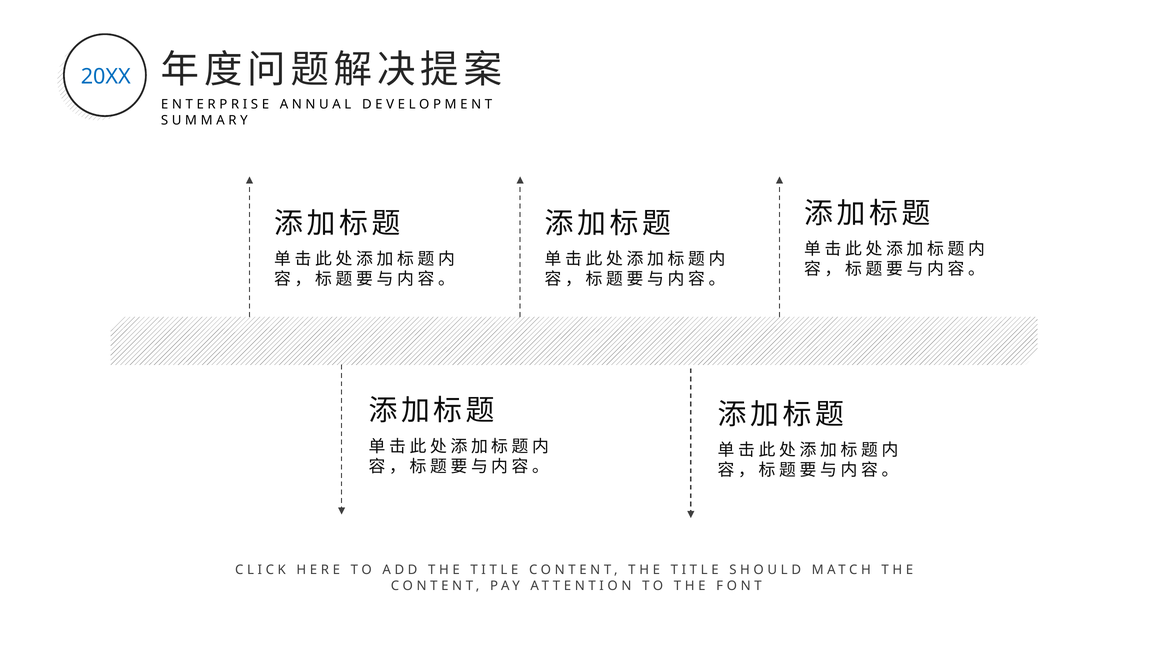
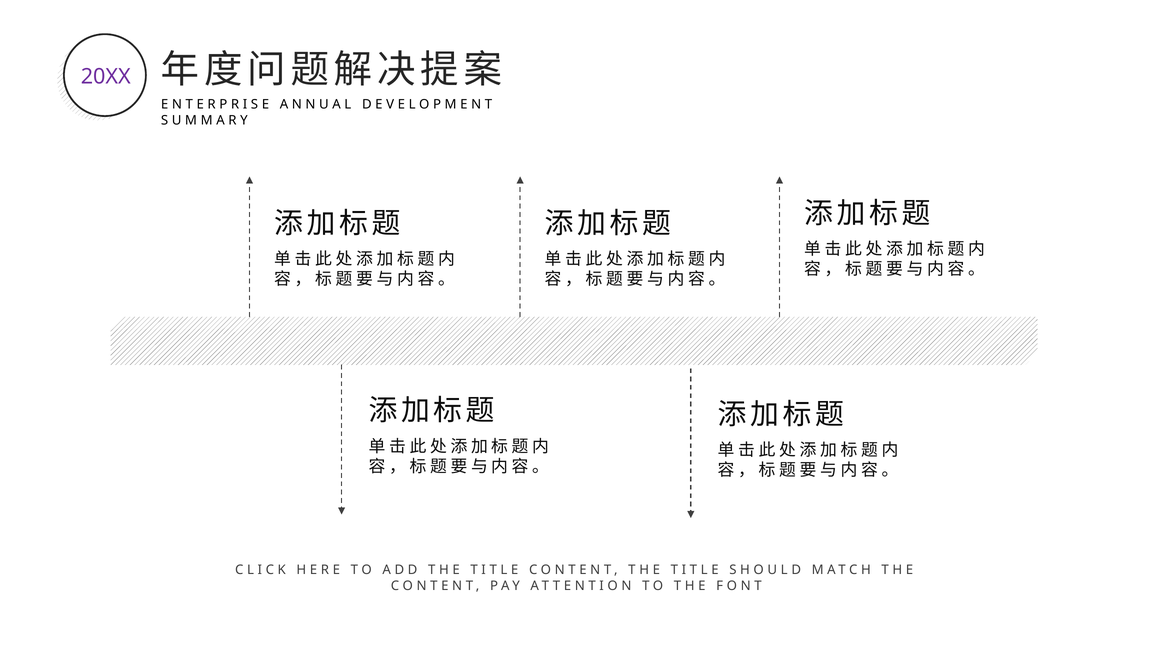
20XX colour: blue -> purple
